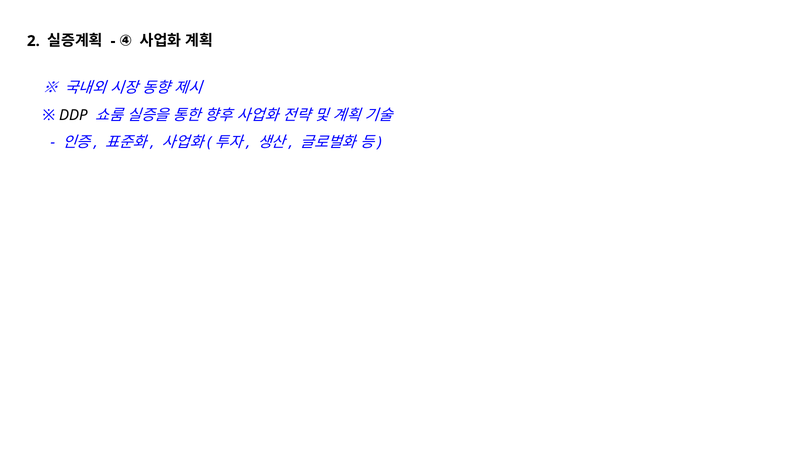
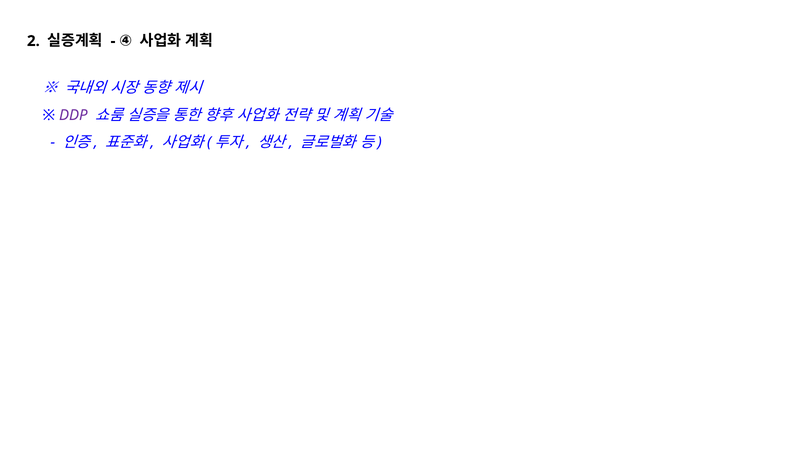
DDP colour: black -> purple
